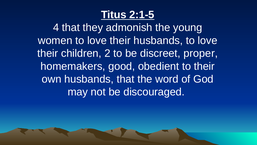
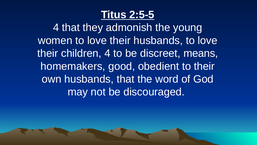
2:1-5: 2:1-5 -> 2:5-5
children 2: 2 -> 4
proper: proper -> means
